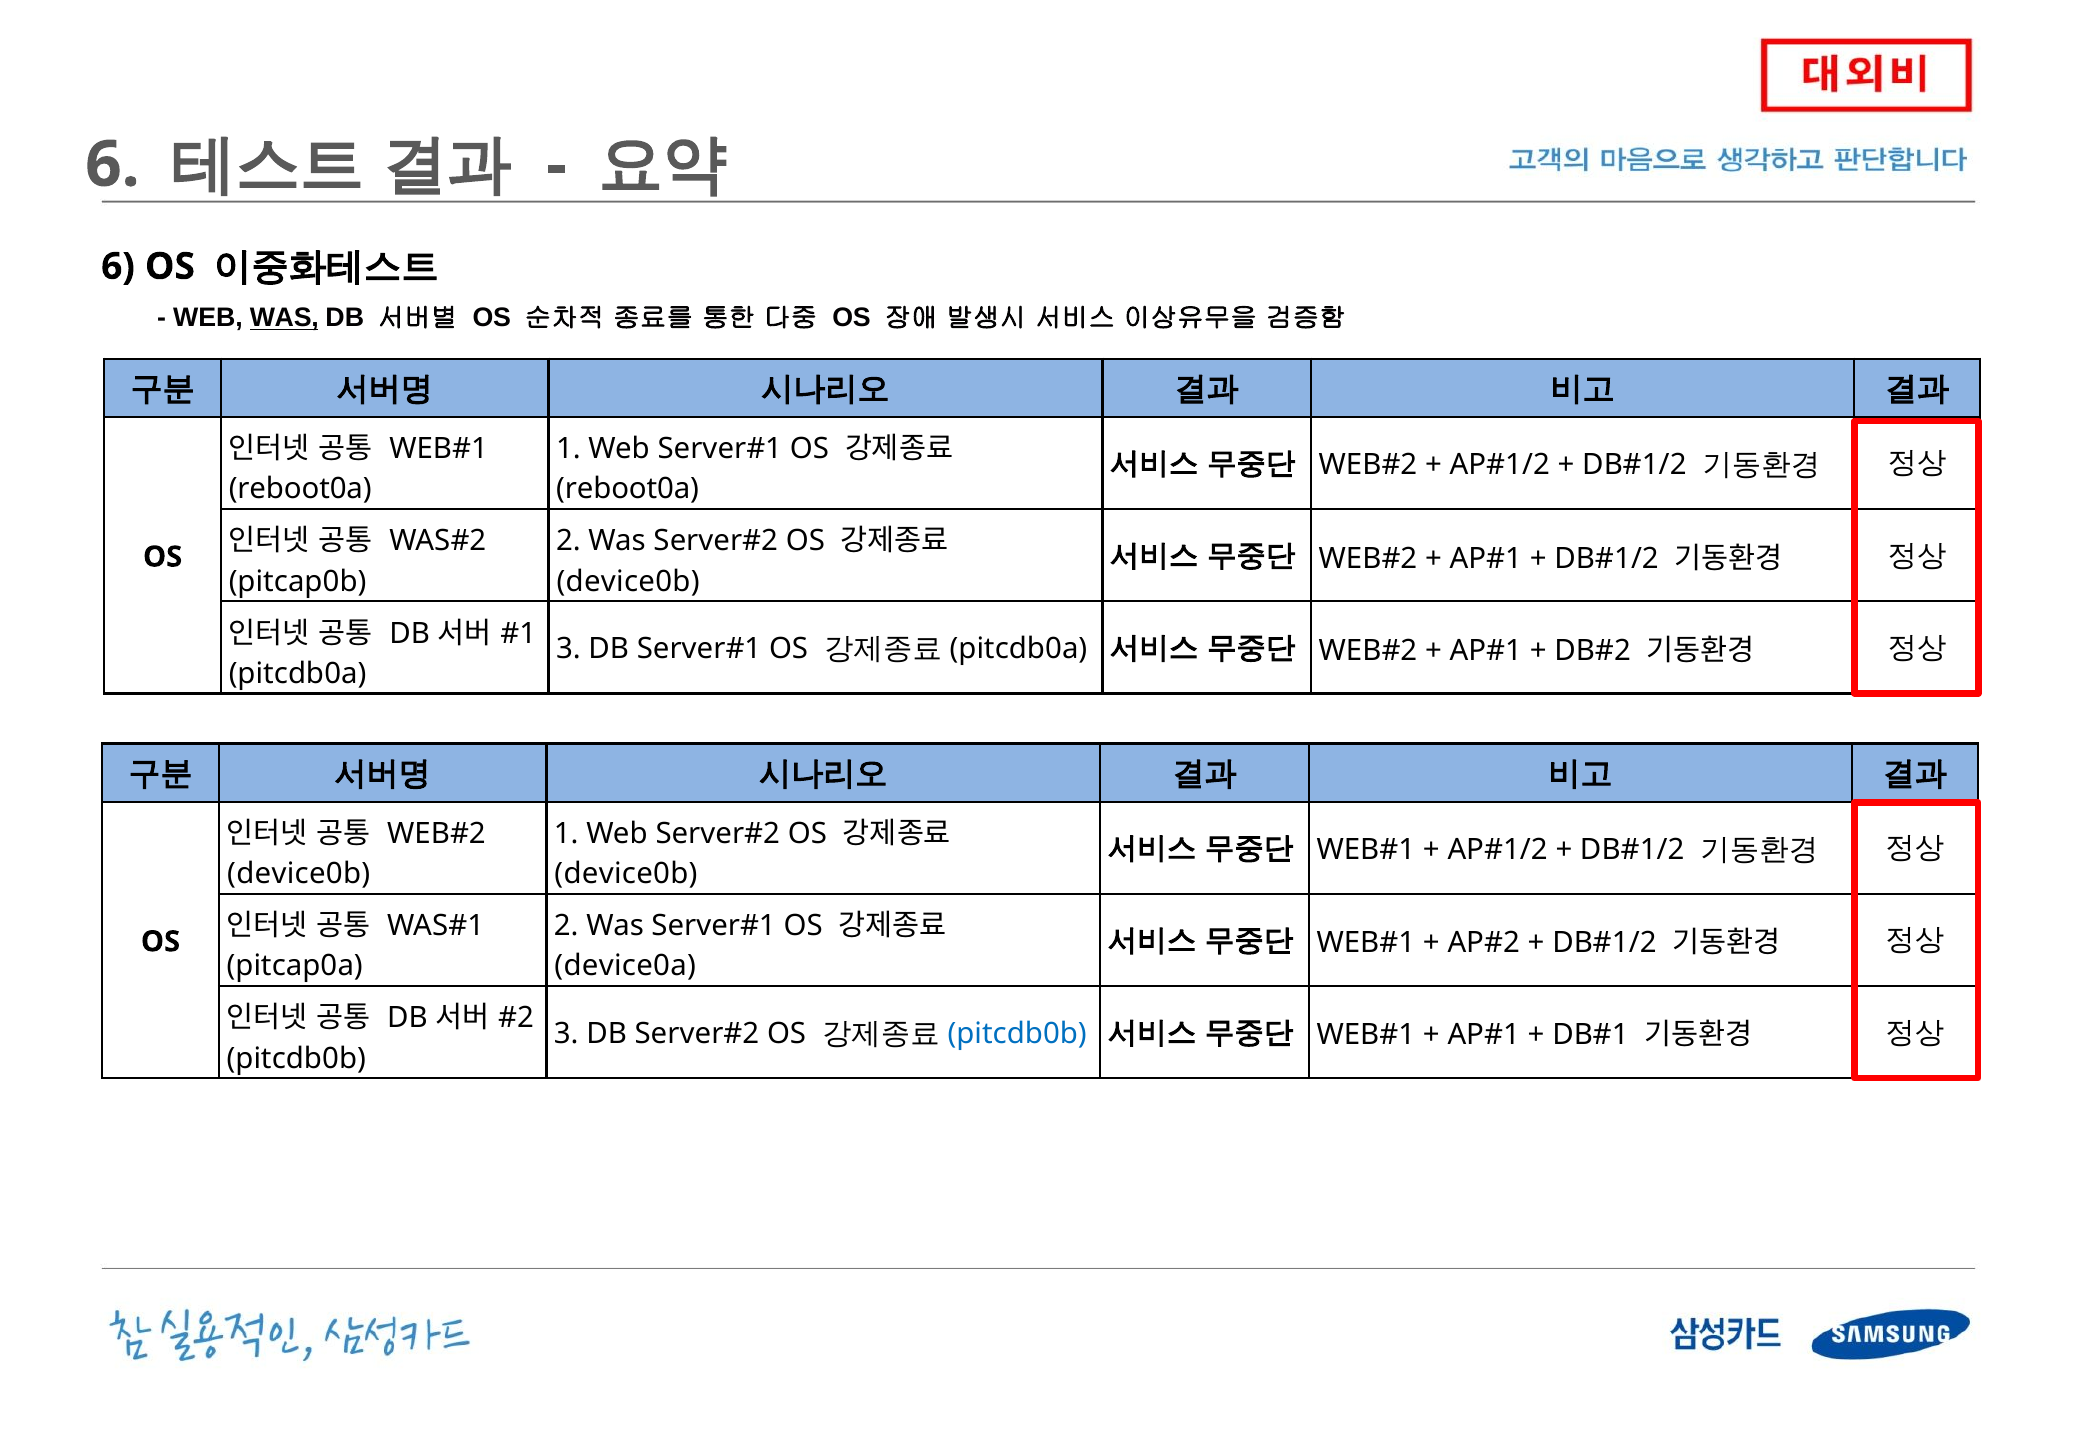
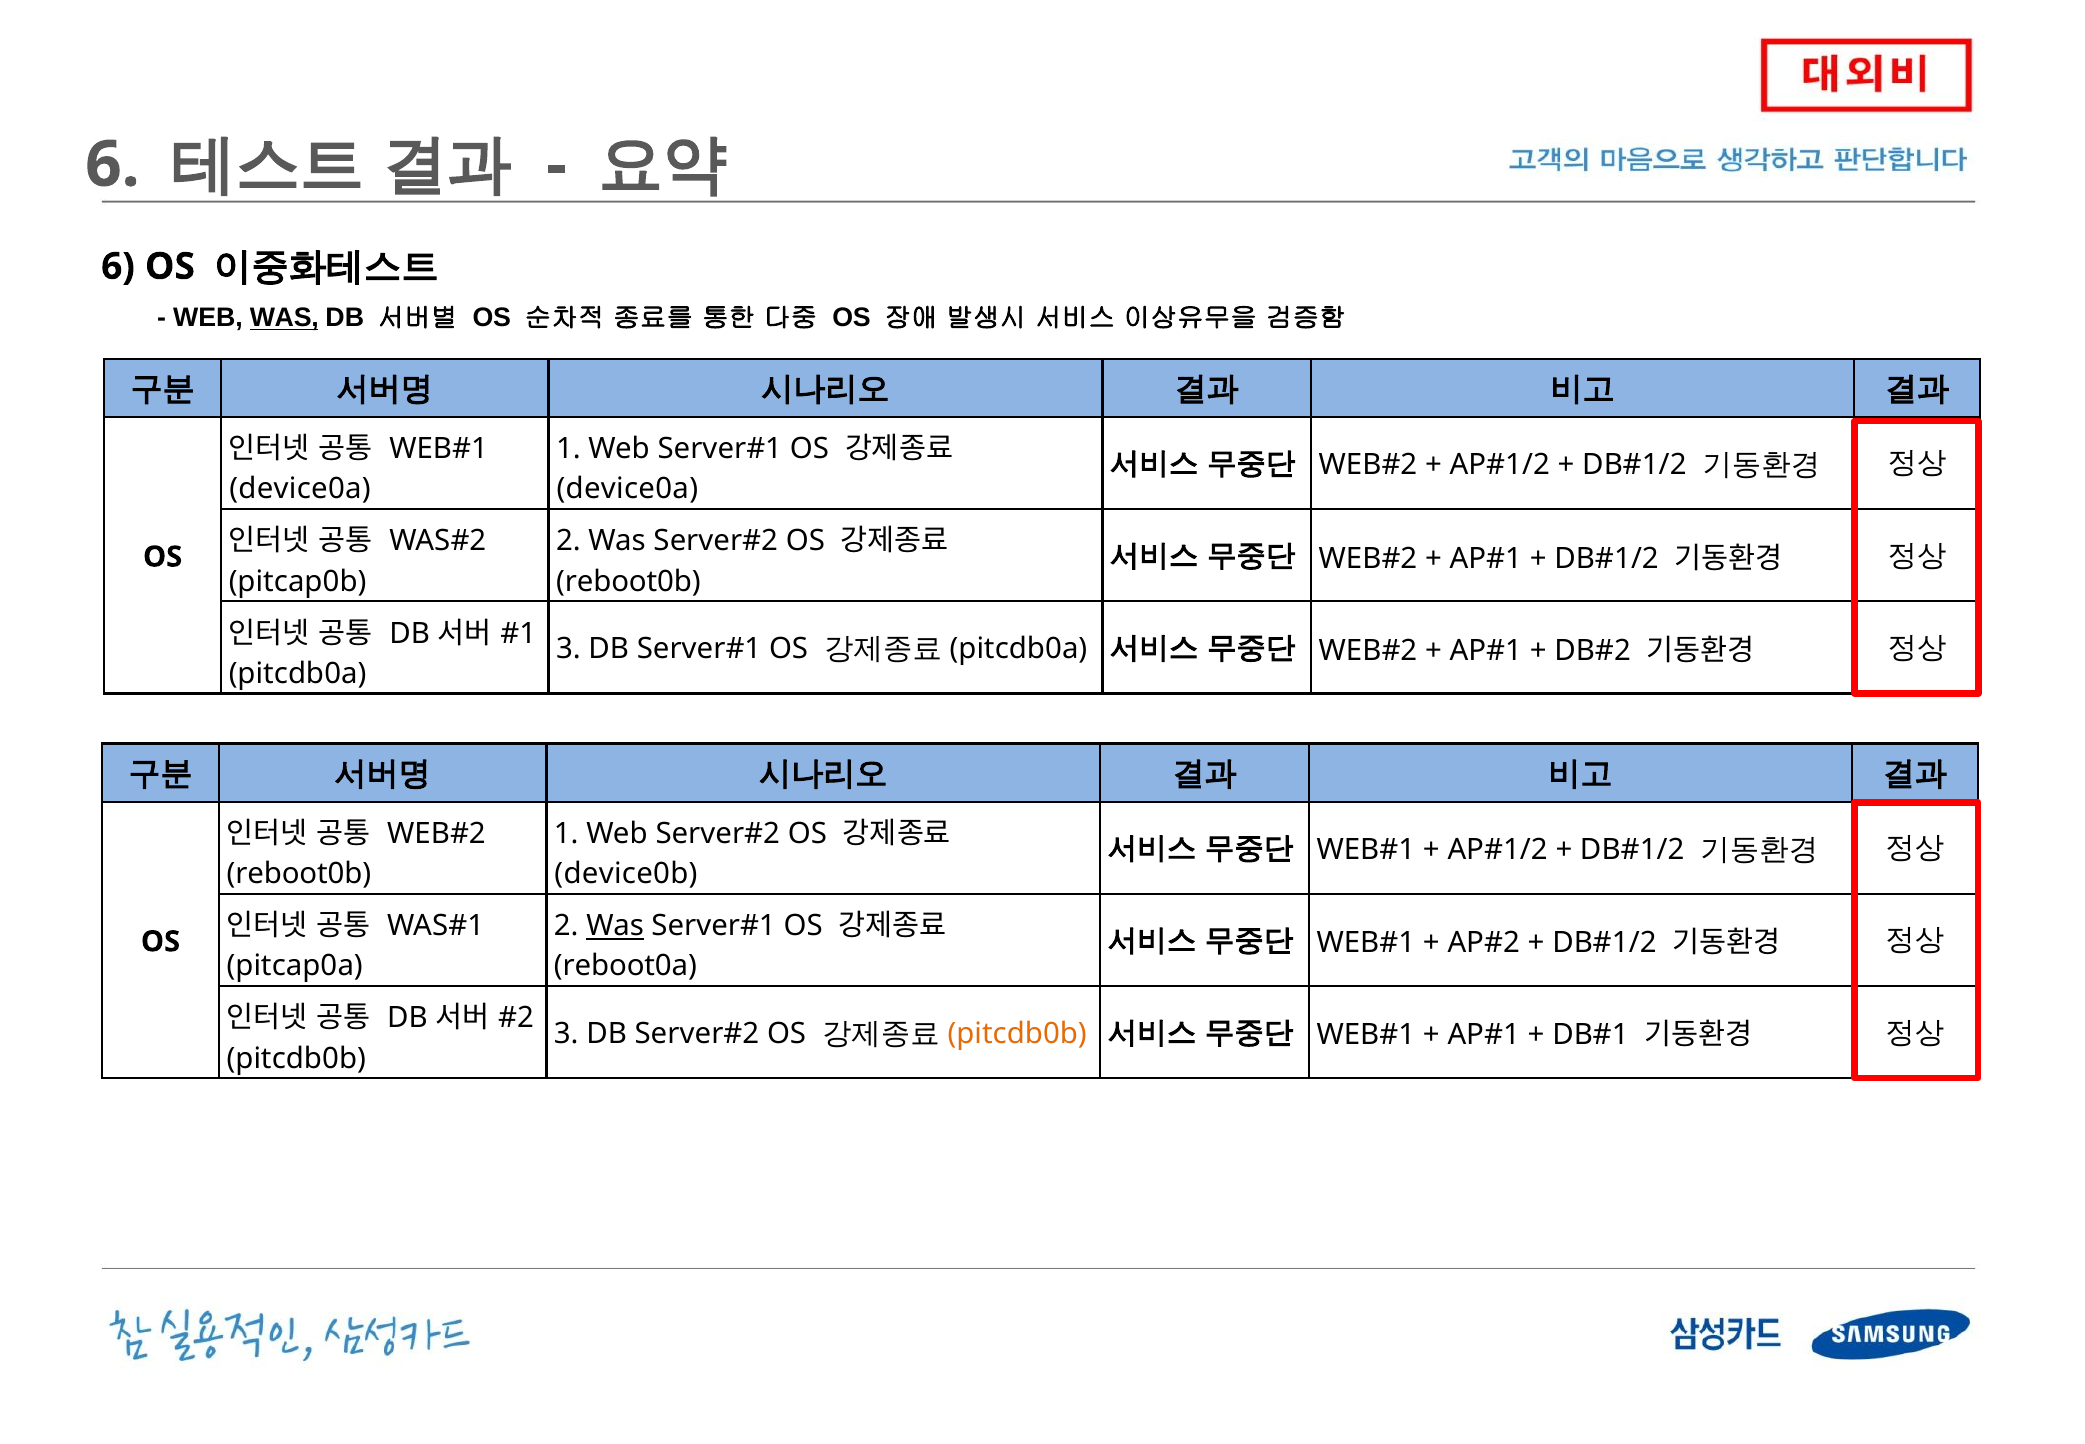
reboot0a at (300, 489): reboot0a -> device0a
reboot0a at (628, 489): reboot0a -> device0a
device0b at (628, 581): device0b -> reboot0b
device0b at (299, 874): device0b -> reboot0b
Was at (615, 926) underline: none -> present
device0a: device0a -> reboot0a
pitcdb0b at (1017, 1033) colour: blue -> orange
